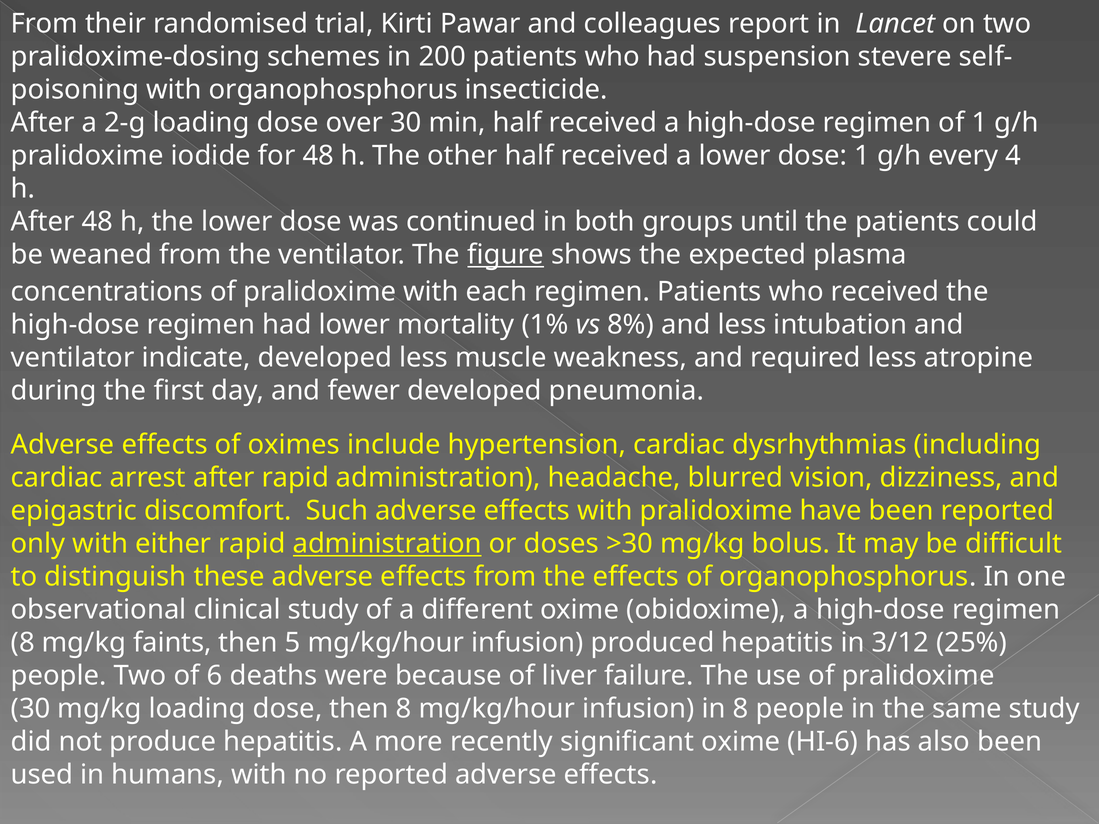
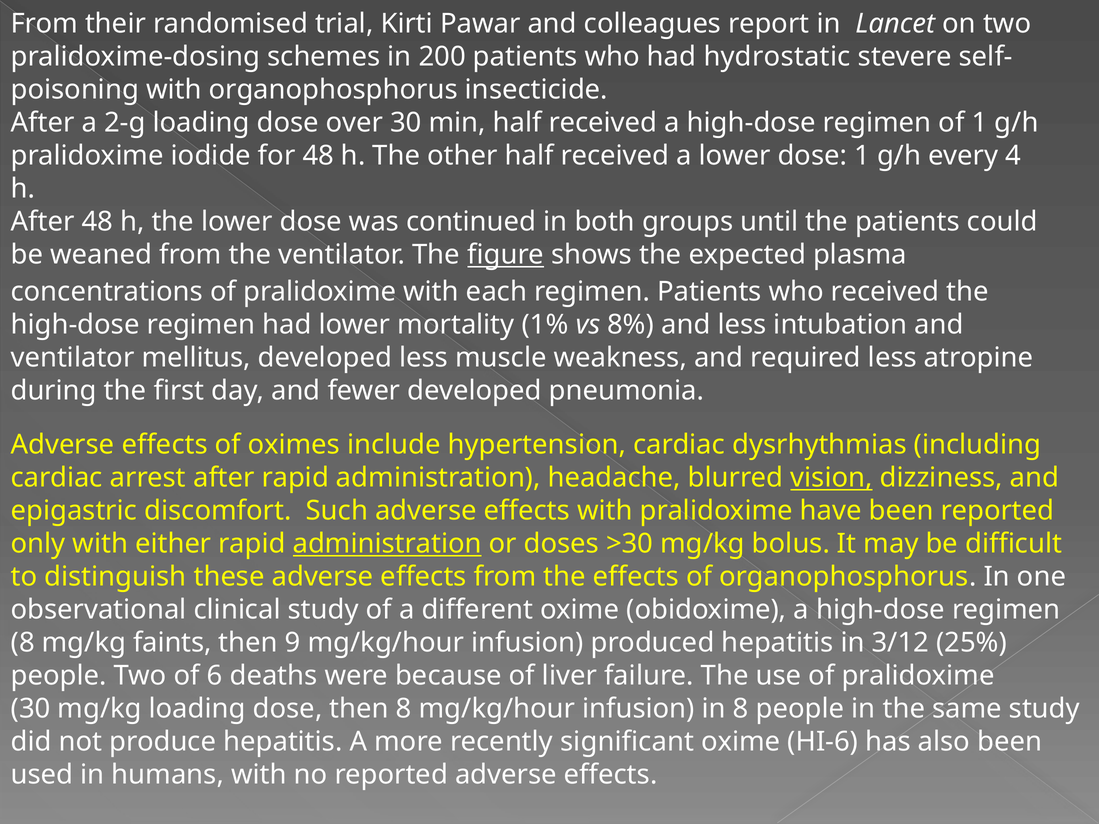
suspension: suspension -> hydrostatic
indicate: indicate -> mellitus
vision underline: none -> present
5: 5 -> 9
